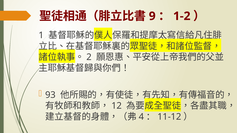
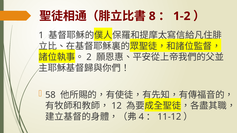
9: 9 -> 8
93: 93 -> 58
